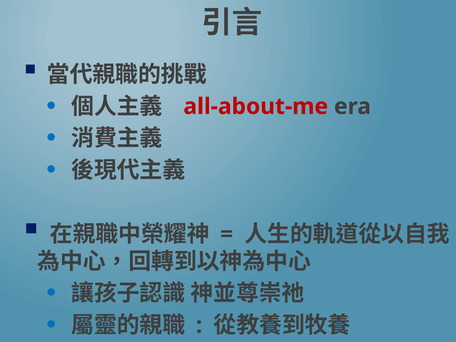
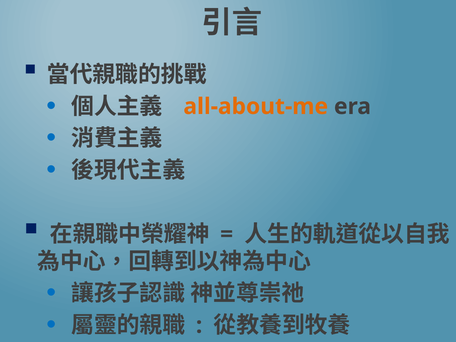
all-about-me colour: red -> orange
